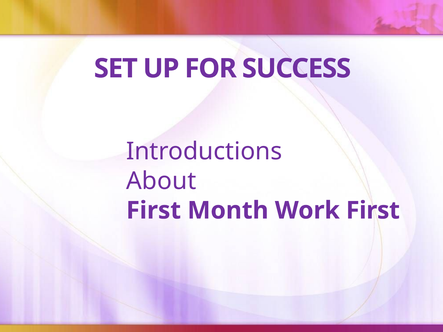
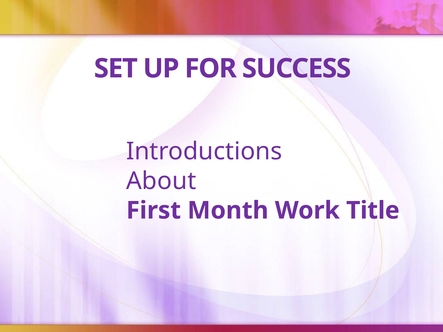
Work First: First -> Title
